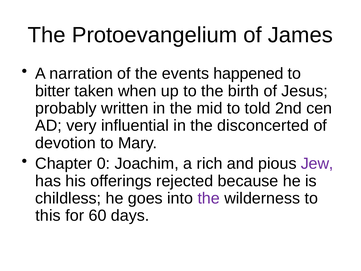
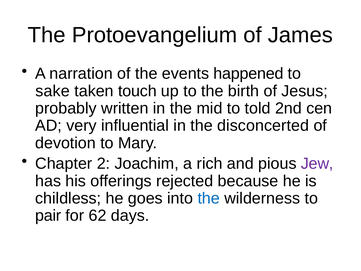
bitter: bitter -> sake
when: when -> touch
0: 0 -> 2
the at (209, 198) colour: purple -> blue
this: this -> pair
60: 60 -> 62
